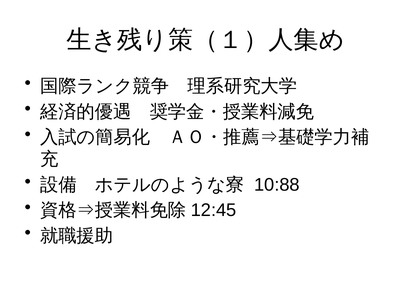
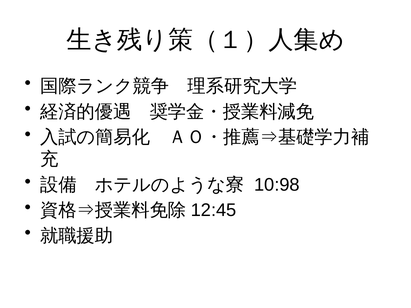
10:88: 10:88 -> 10:98
